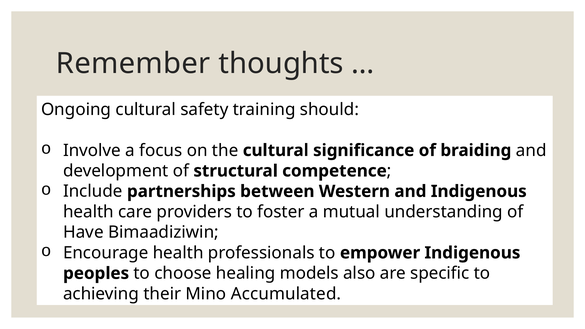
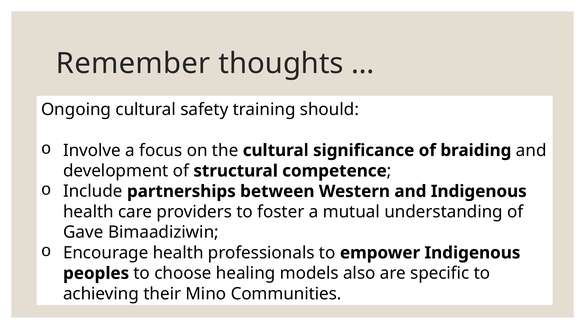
Have: Have -> Gave
Accumulated: Accumulated -> Communities
